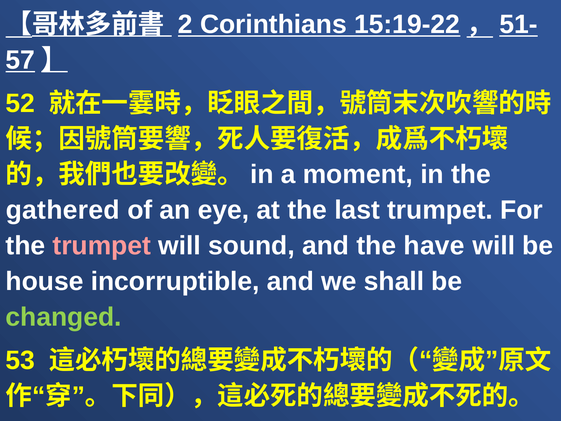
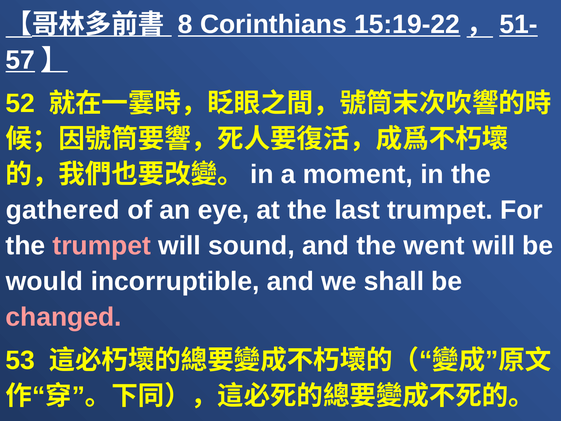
2: 2 -> 8
have: have -> went
house: house -> would
changed colour: light green -> pink
